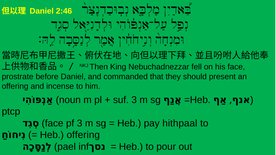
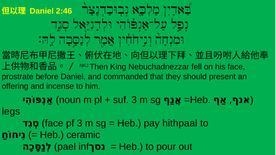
ptcp: ptcp -> legs
Heb offering: offering -> ceramic
